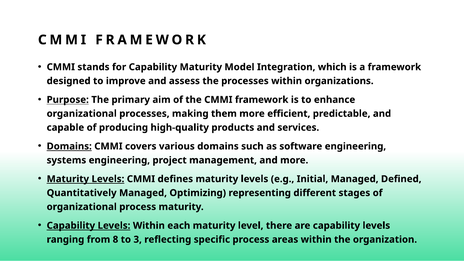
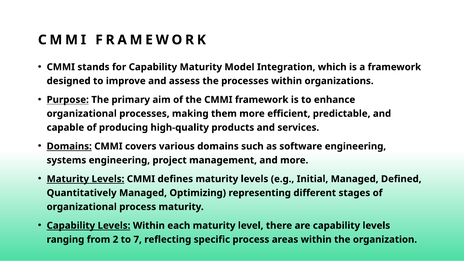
8: 8 -> 2
3: 3 -> 7
